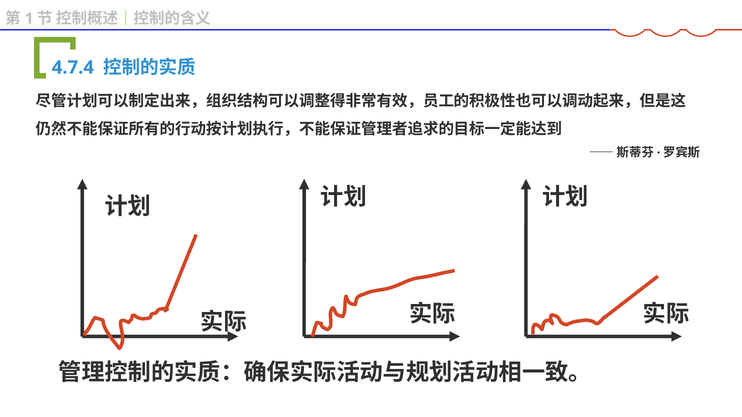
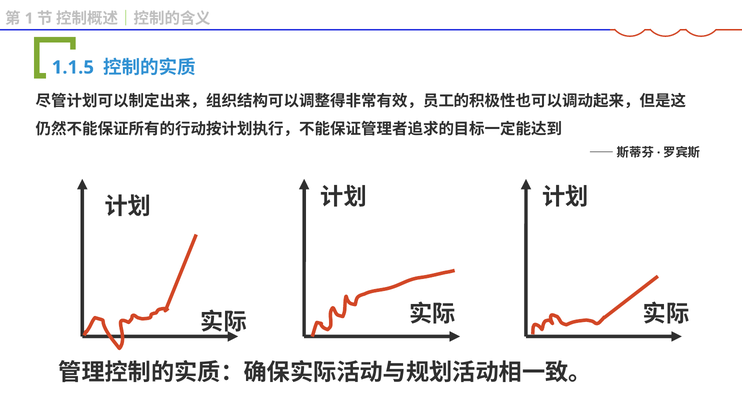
4.7.4: 4.7.4 -> 1.1.5
